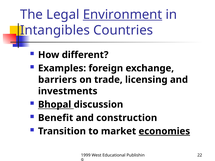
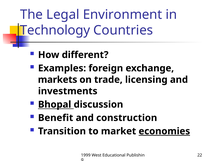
Environment underline: present -> none
Intangibles: Intangibles -> Technology
barriers: barriers -> markets
